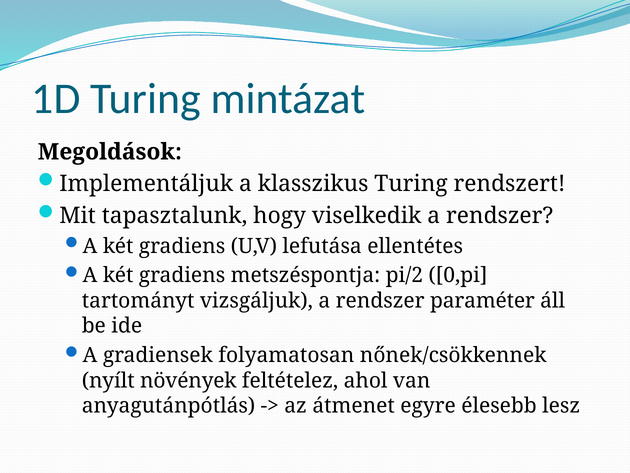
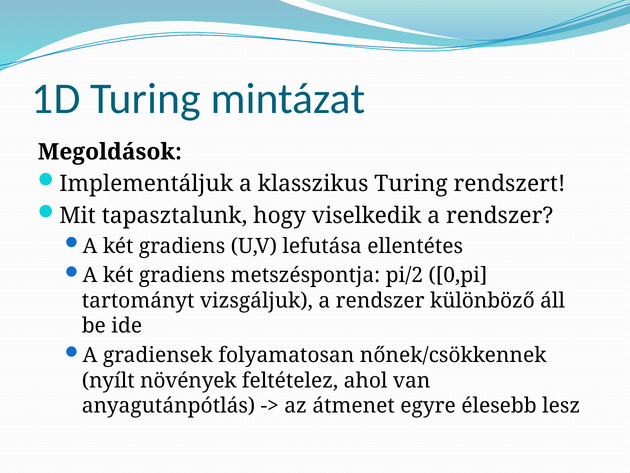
paraméter: paraméter -> különböző
